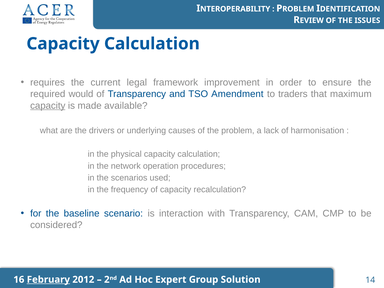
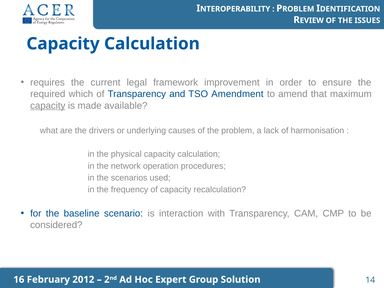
would: would -> which
traders: traders -> amend
February underline: present -> none
